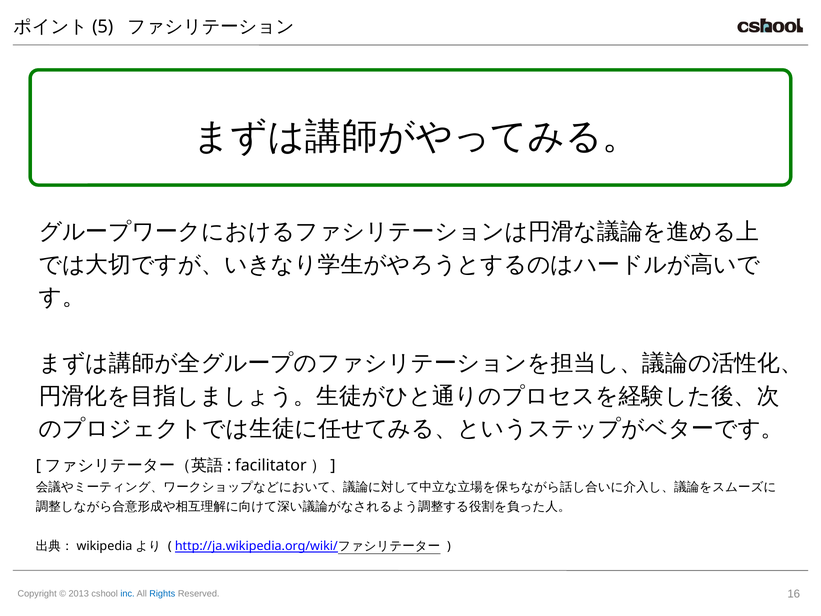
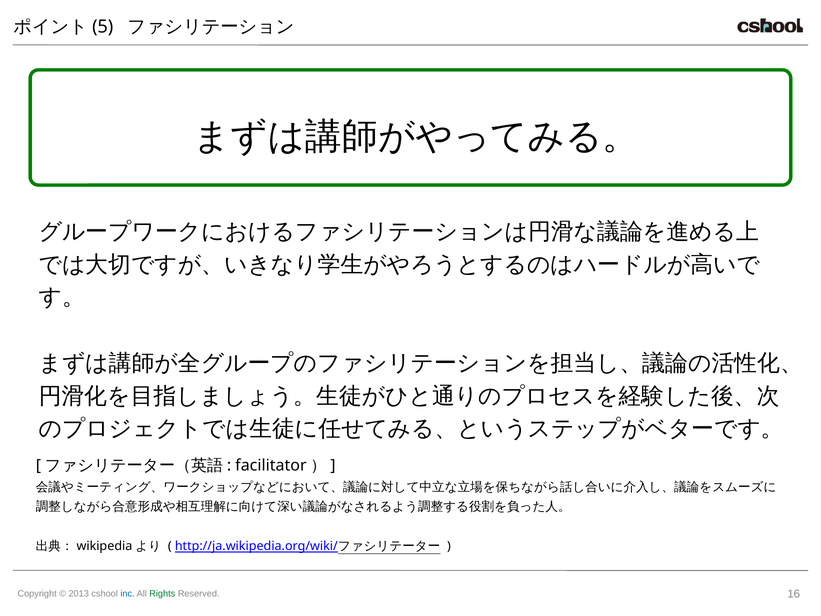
Rights colour: blue -> green
